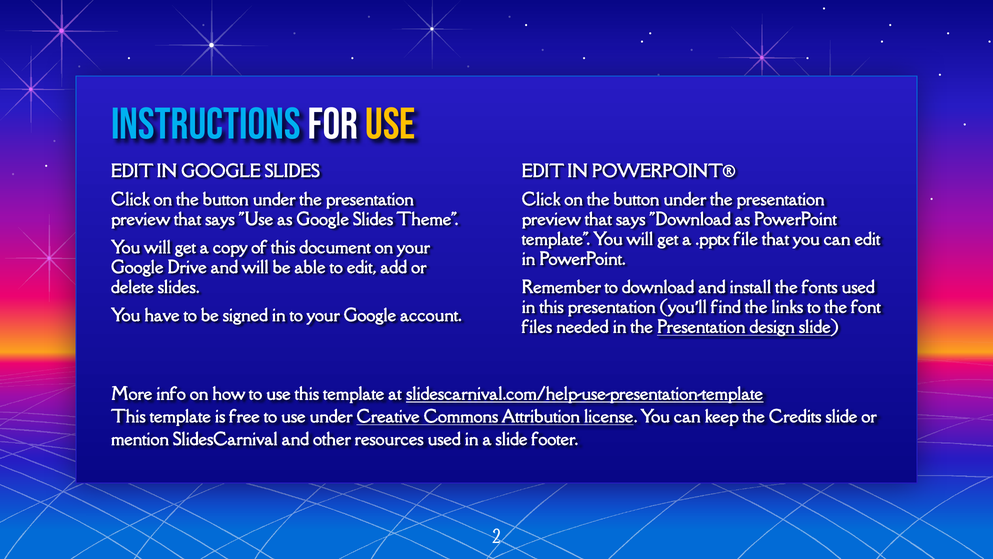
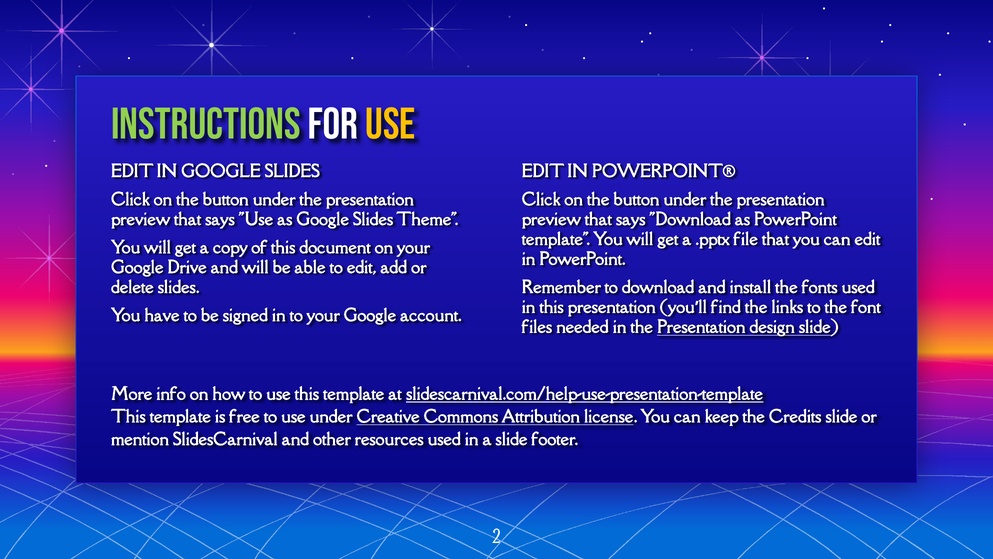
Instructions colour: light blue -> light green
